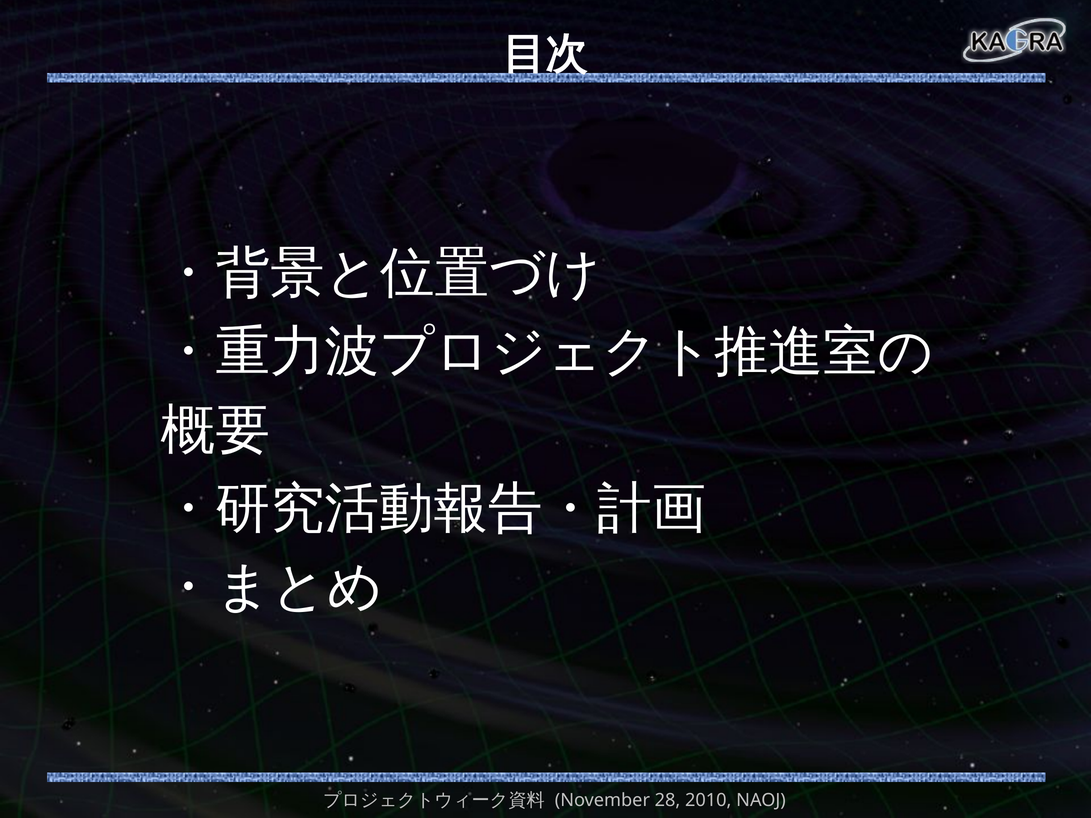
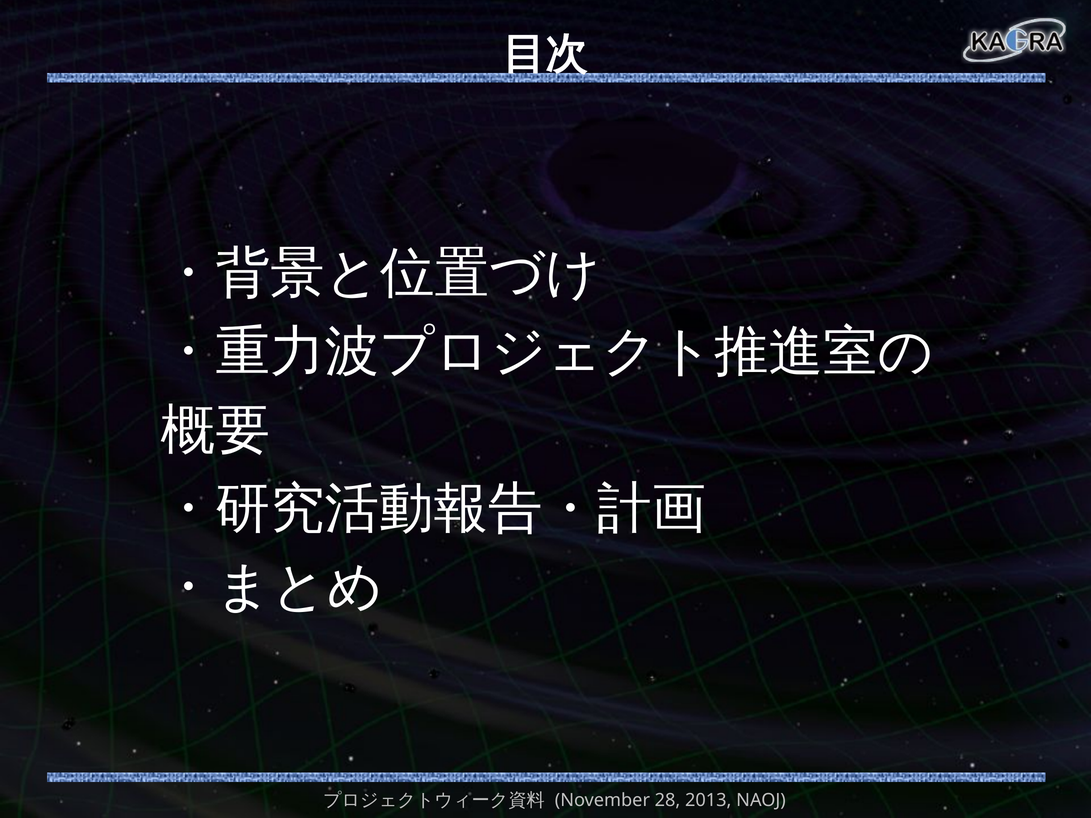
2010: 2010 -> 2013
